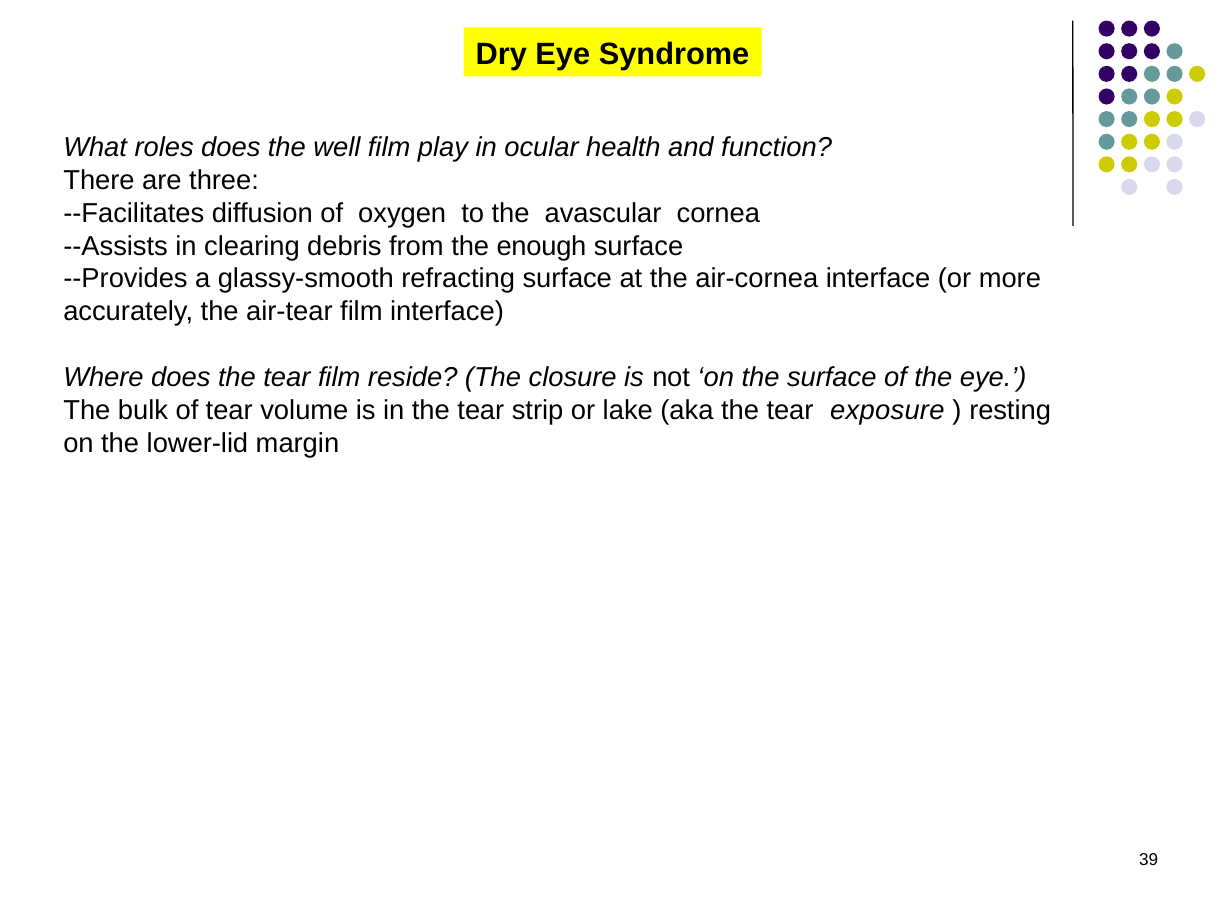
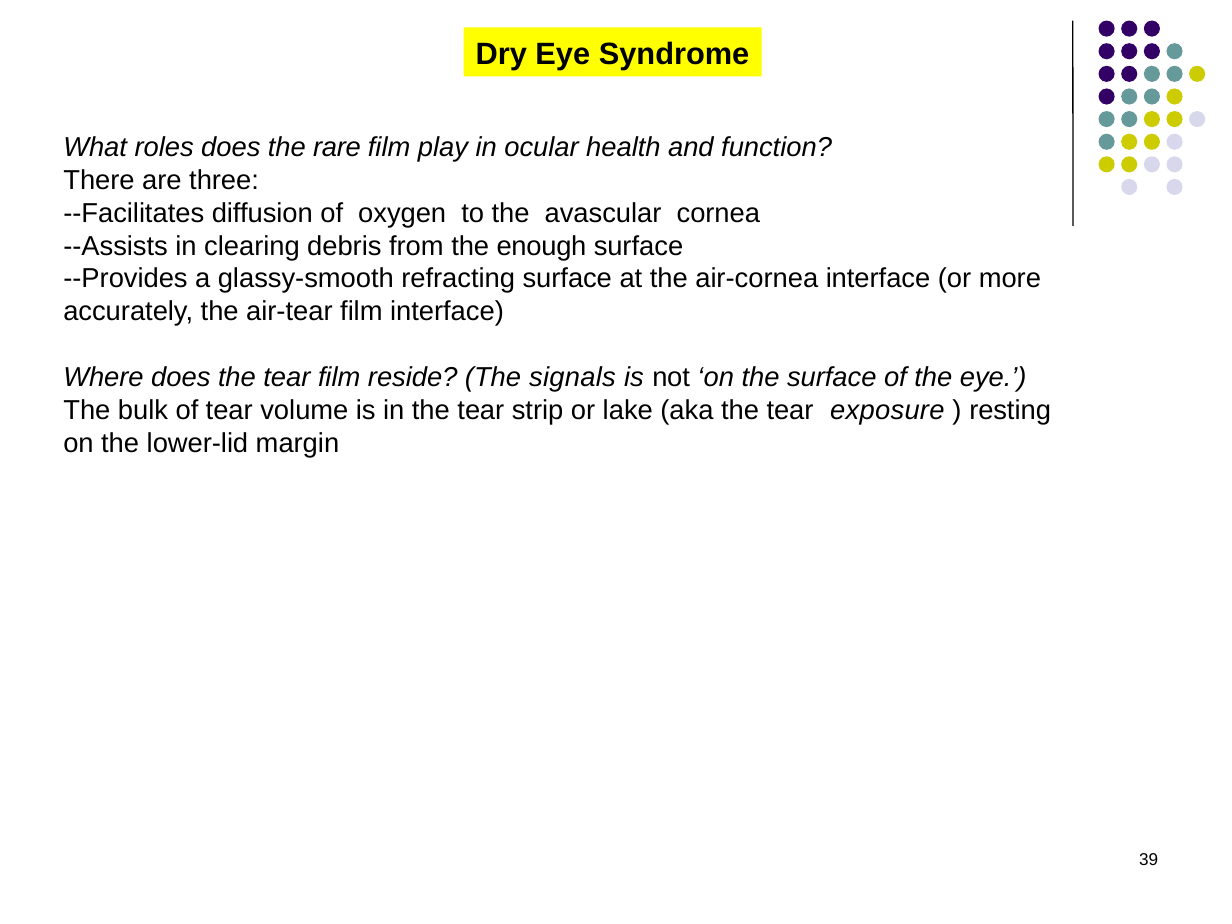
well: well -> rare
closure: closure -> signals
